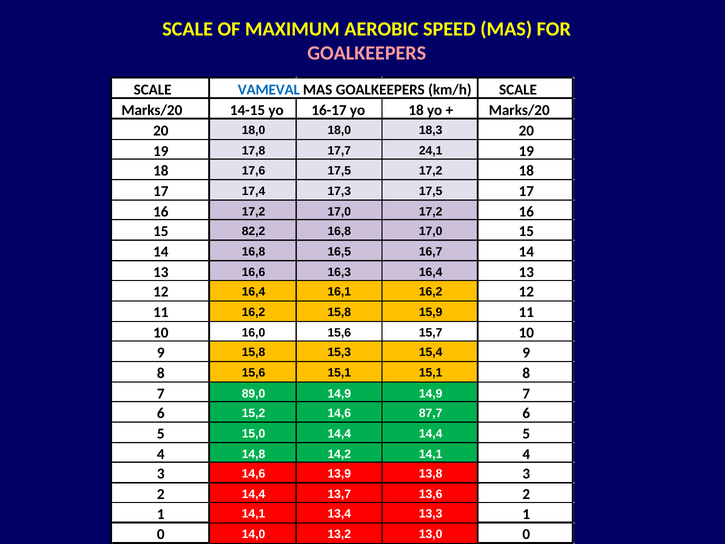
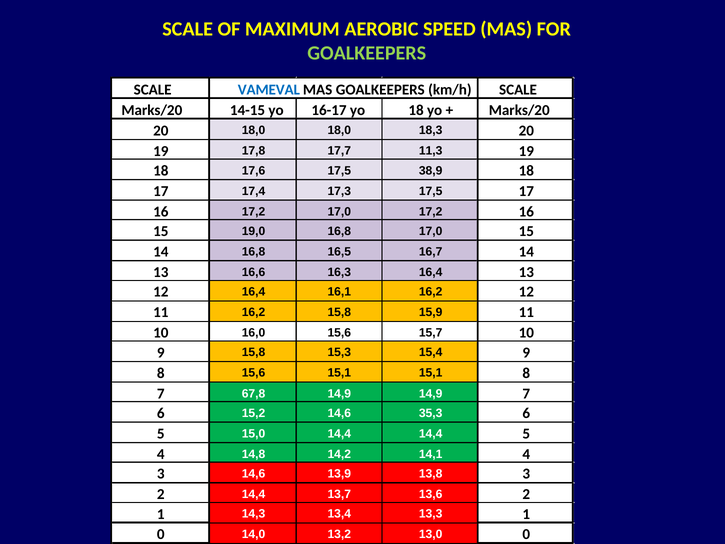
GOALKEEPERS at (367, 53) colour: pink -> light green
24,1: 24,1 -> 11,3
17,5 17,2: 17,2 -> 38,9
82,2: 82,2 -> 19,0
89,0: 89,0 -> 67,8
87,7: 87,7 -> 35,3
14,1 at (254, 514): 14,1 -> 14,3
